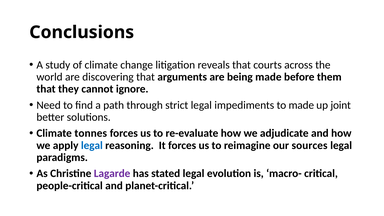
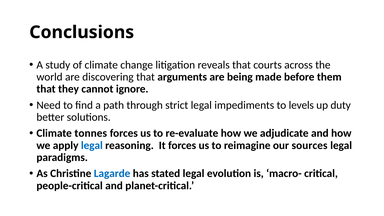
to made: made -> levels
joint: joint -> duty
Lagarde colour: purple -> blue
